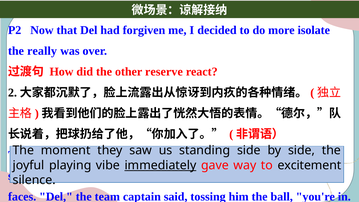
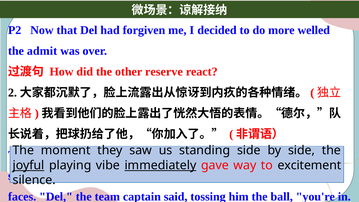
isolate: isolate -> welled
really: really -> admit
joyful underline: none -> present
